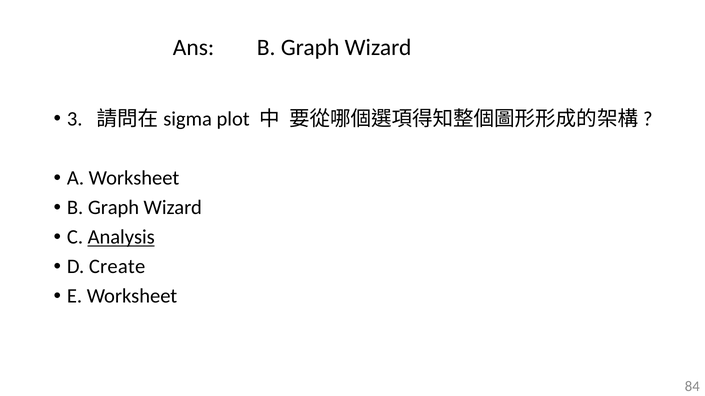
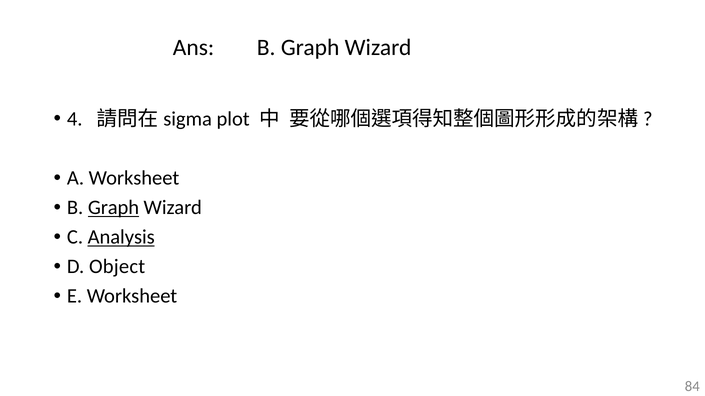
3: 3 -> 4
Graph at (113, 208) underline: none -> present
Create: Create -> Object
